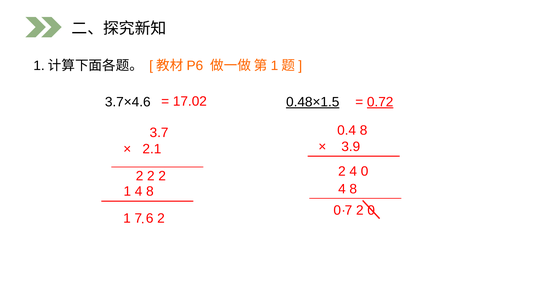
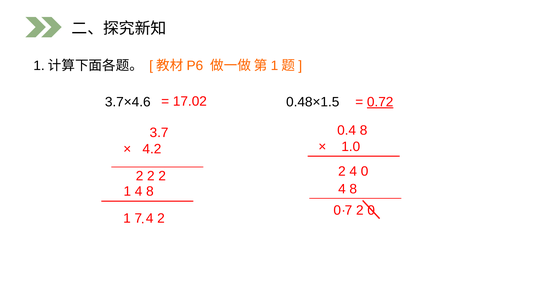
0.48×1.5 underline: present -> none
3.9: 3.9 -> 1.0
2.1: 2.1 -> 4.2
7 6: 6 -> 4
